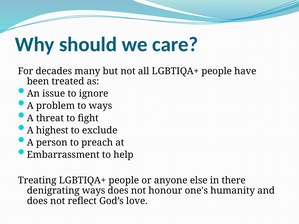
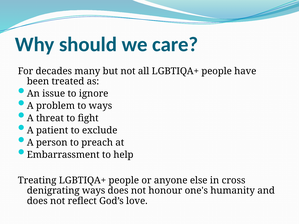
highest: highest -> patient
there: there -> cross
